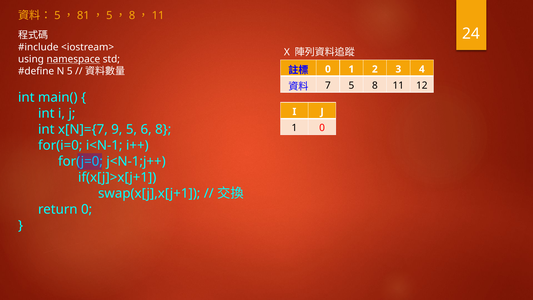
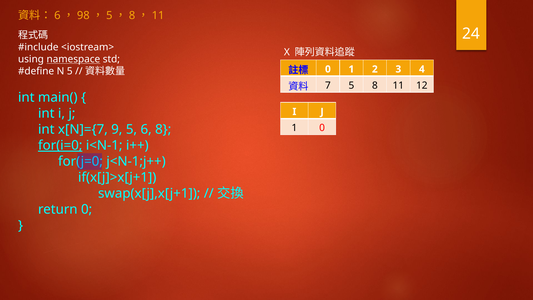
5 at (57, 16): 5 -> 6
81: 81 -> 98
for(i=0 underline: none -> present
